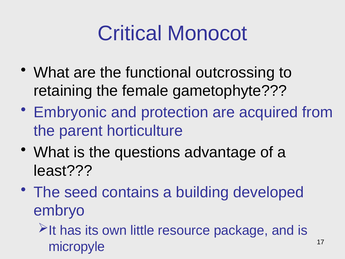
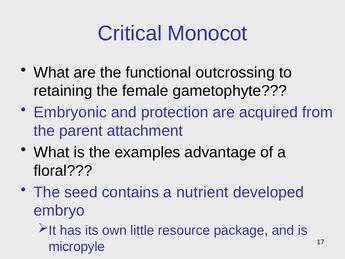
horticulture: horticulture -> attachment
questions: questions -> examples
least: least -> floral
building: building -> nutrient
